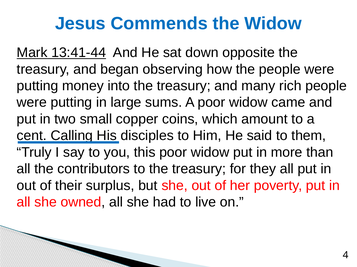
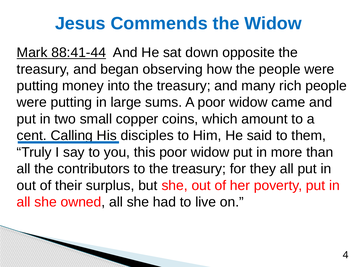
13:41-44: 13:41-44 -> 88:41-44
